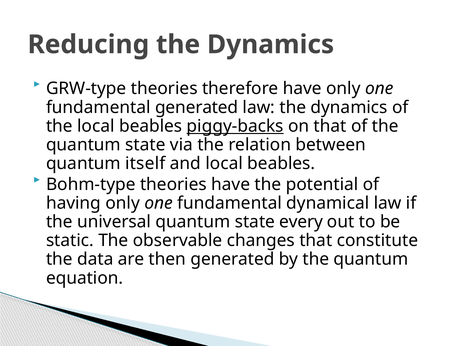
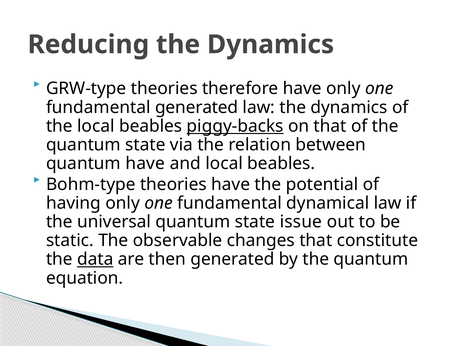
quantum itself: itself -> have
every: every -> issue
data underline: none -> present
